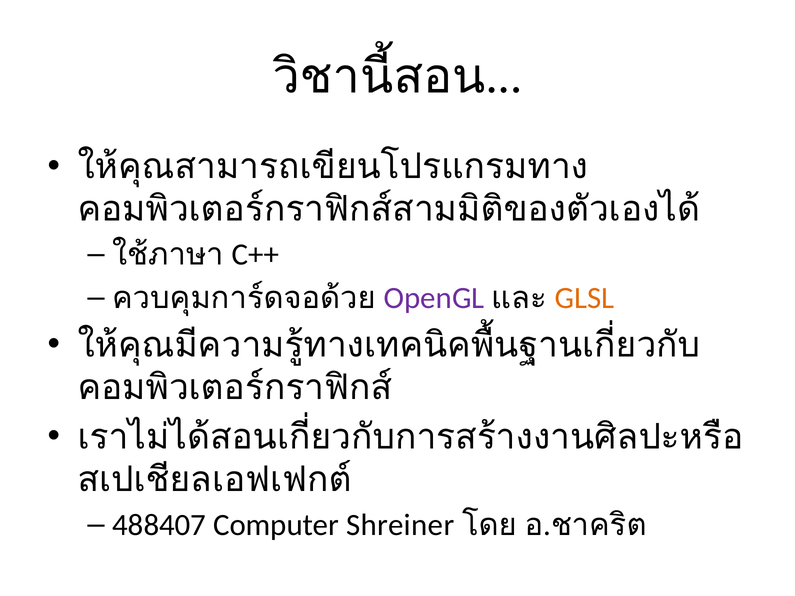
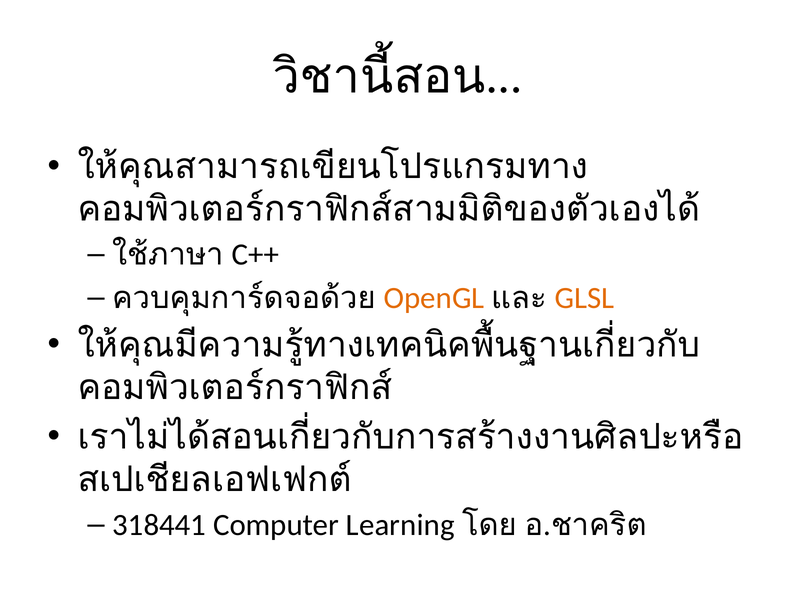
OpenGL colour: purple -> orange
488407: 488407 -> 318441
Shreiner: Shreiner -> Learning
